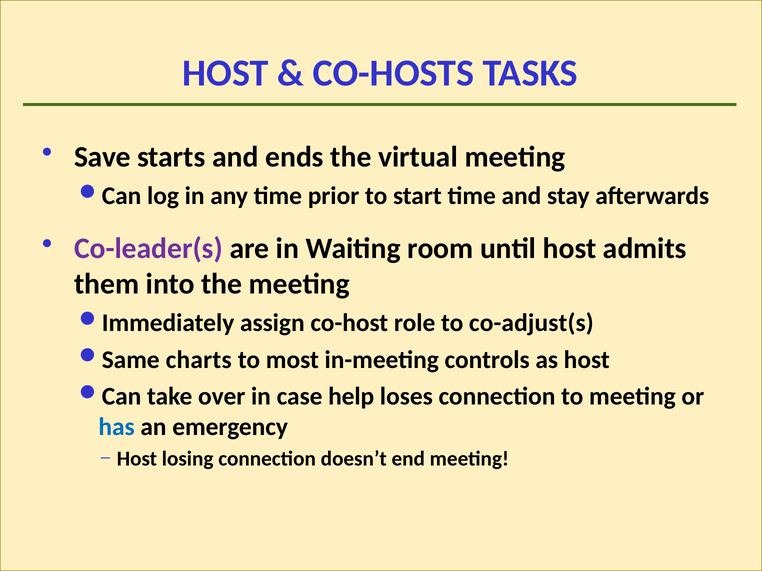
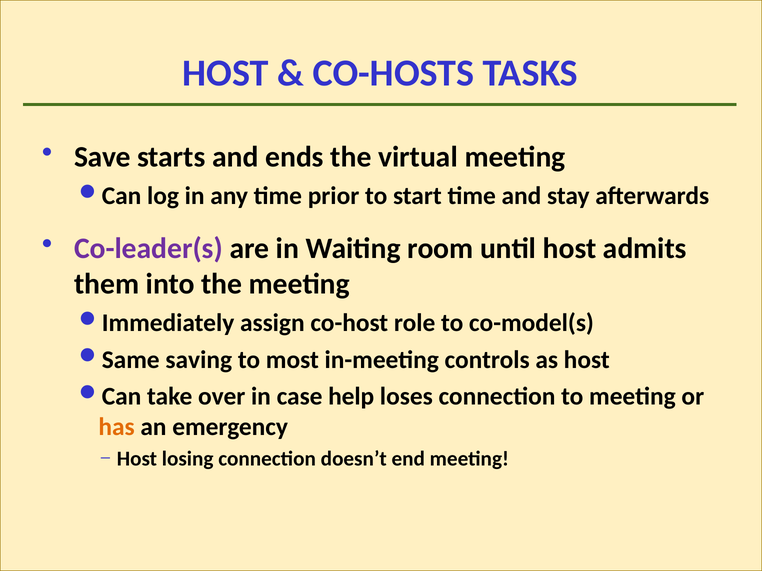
co-adjust(s: co-adjust(s -> co-model(s
charts: charts -> saving
has colour: blue -> orange
